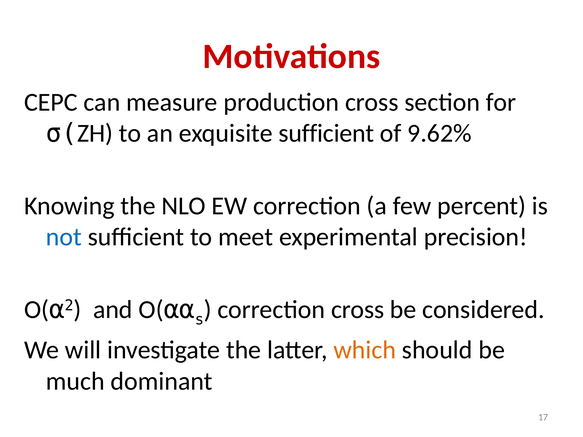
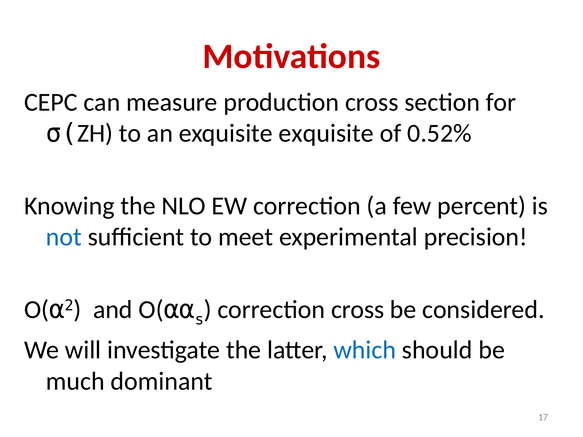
exquisite sufficient: sufficient -> exquisite
9.62%: 9.62% -> 0.52%
which colour: orange -> blue
